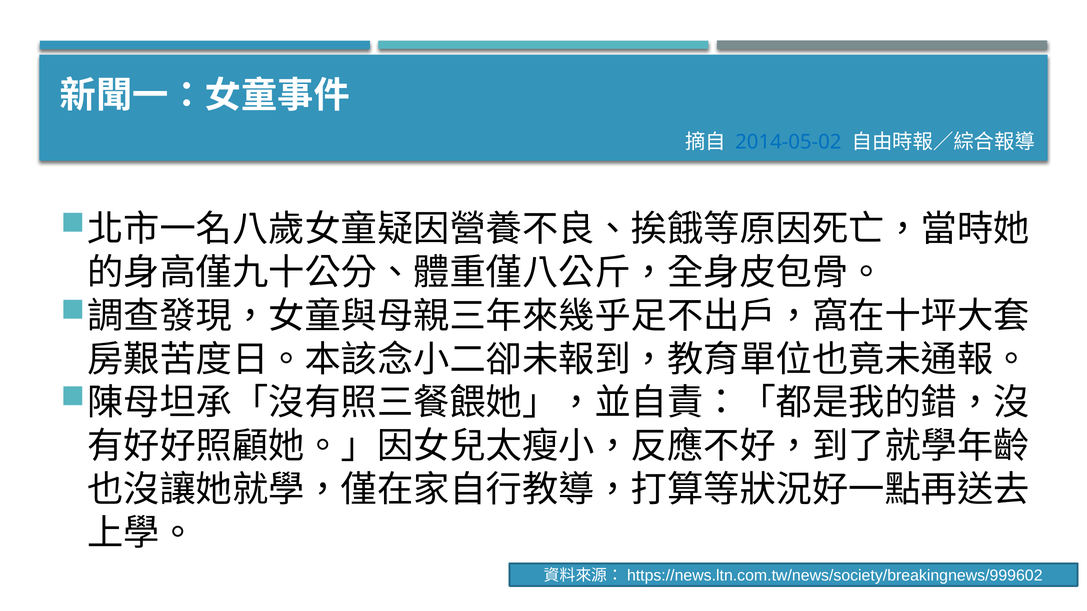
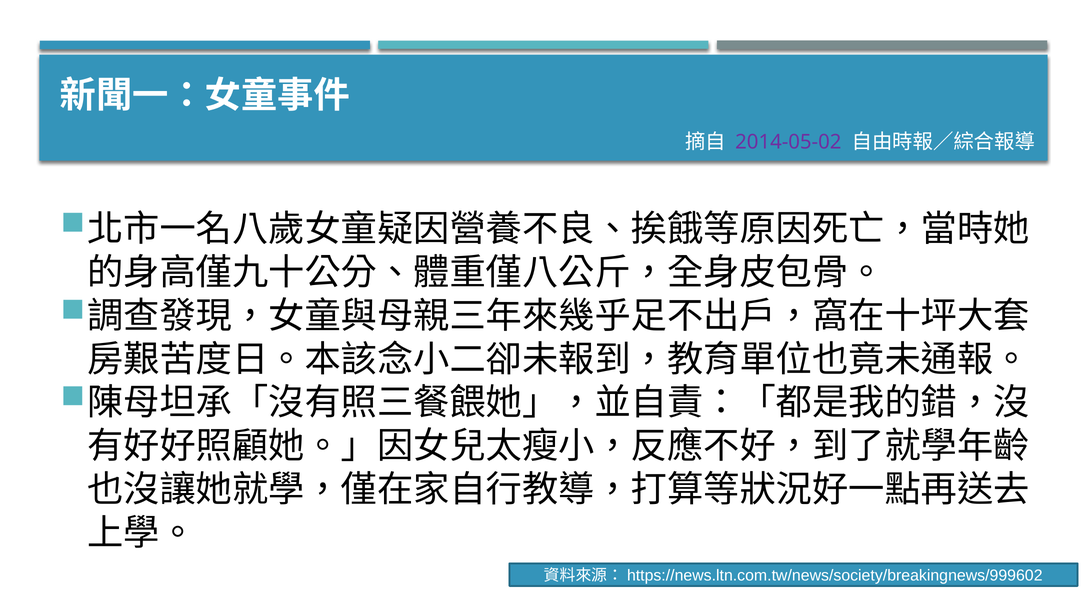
2014-05-02 colour: blue -> purple
